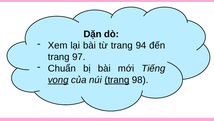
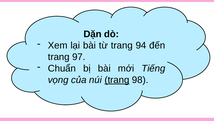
vọng underline: present -> none
